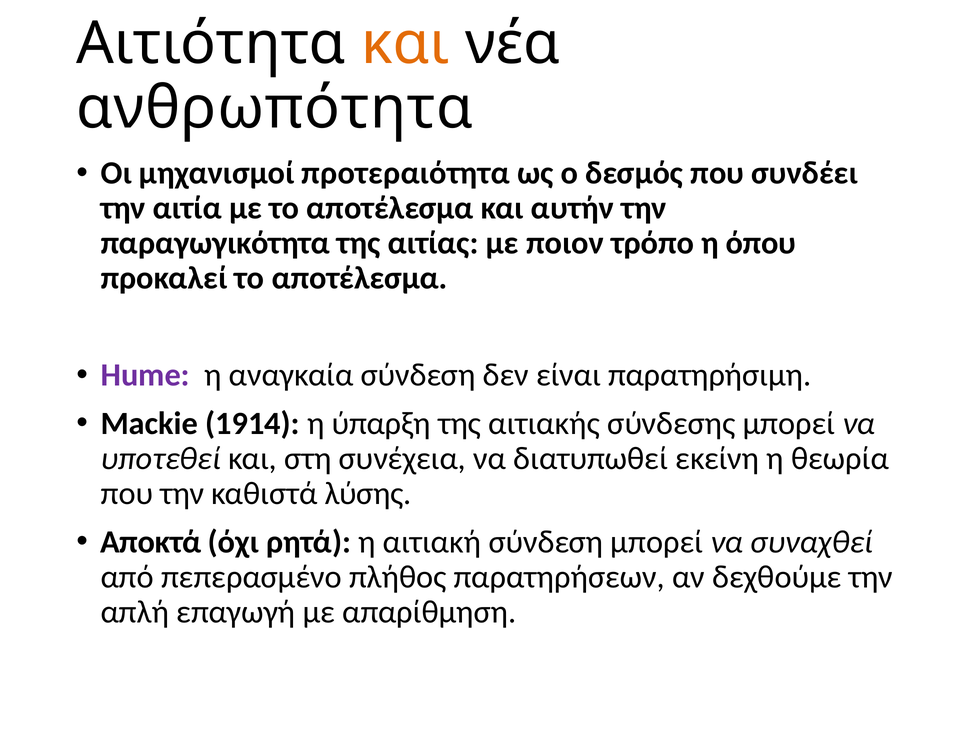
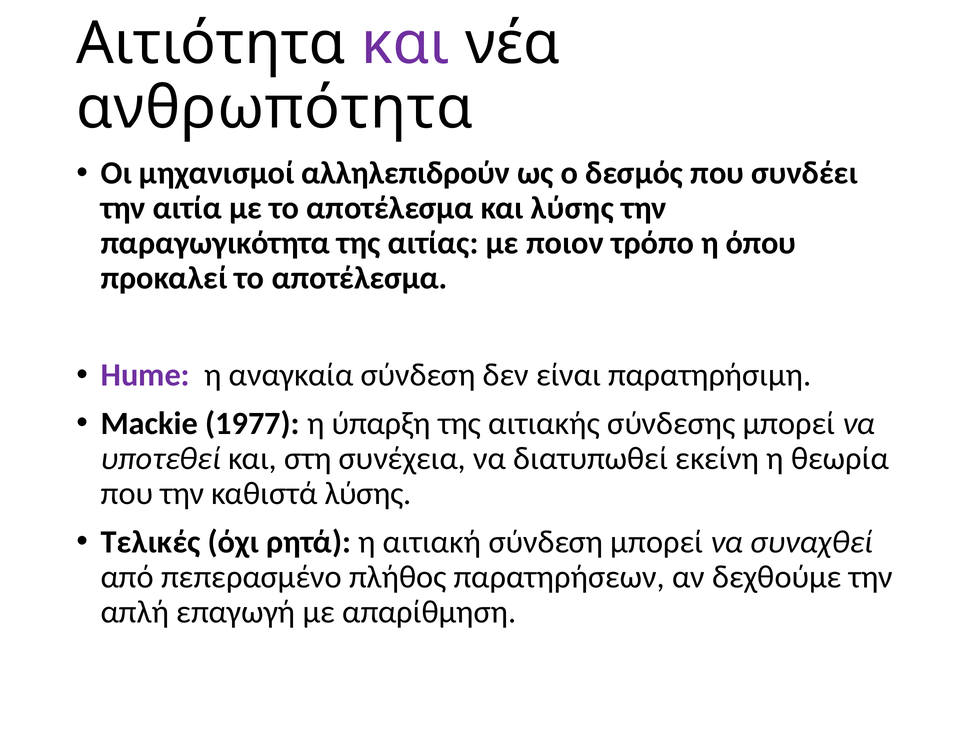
και at (405, 44) colour: orange -> purple
προτεραιότητα: προτεραιότητα -> αλληλεπιδρούν
και αυτήν: αυτήν -> λύσης
1914: 1914 -> 1977
Αποκτά: Αποκτά -> Τελικές
